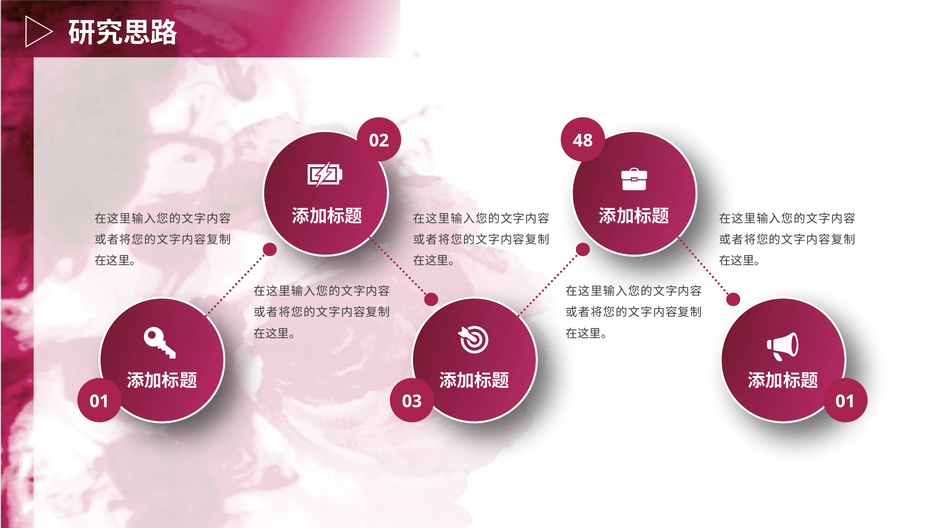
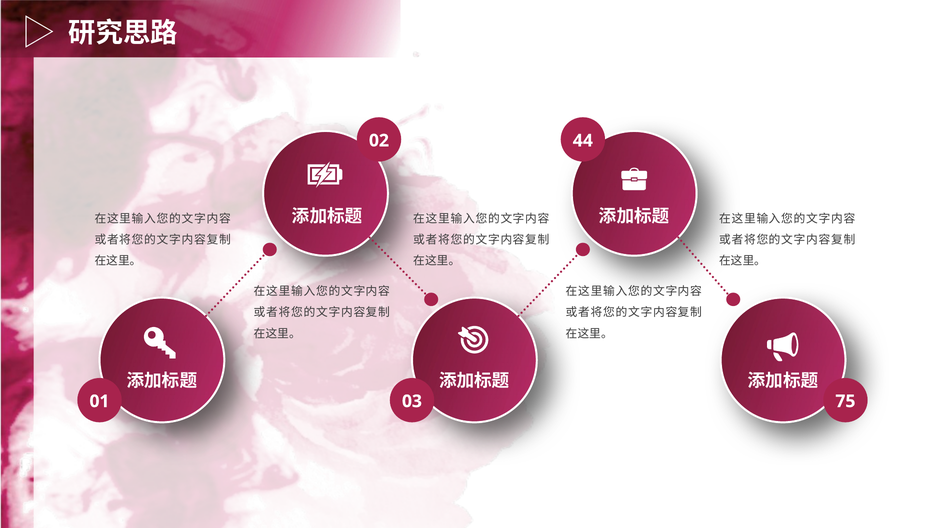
48: 48 -> 44
03 01: 01 -> 75
